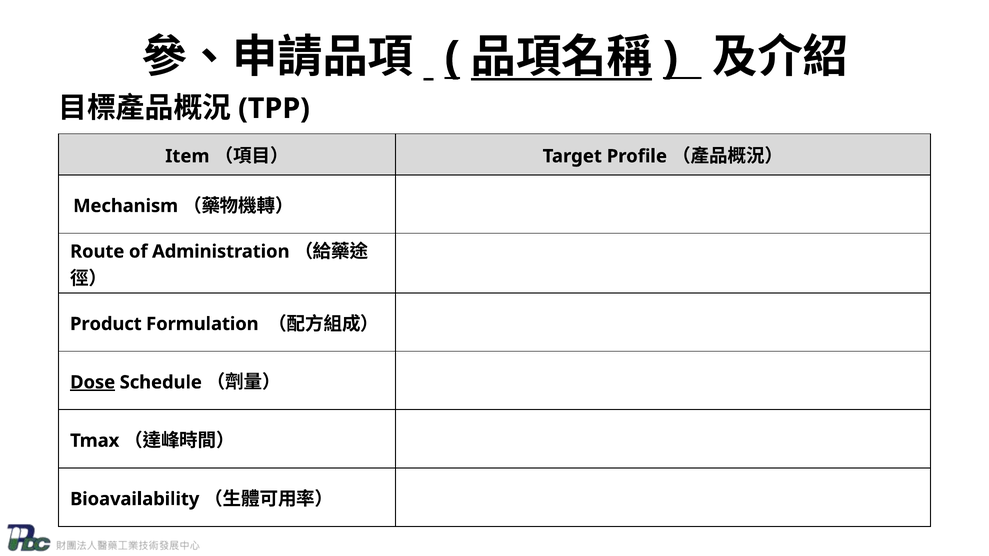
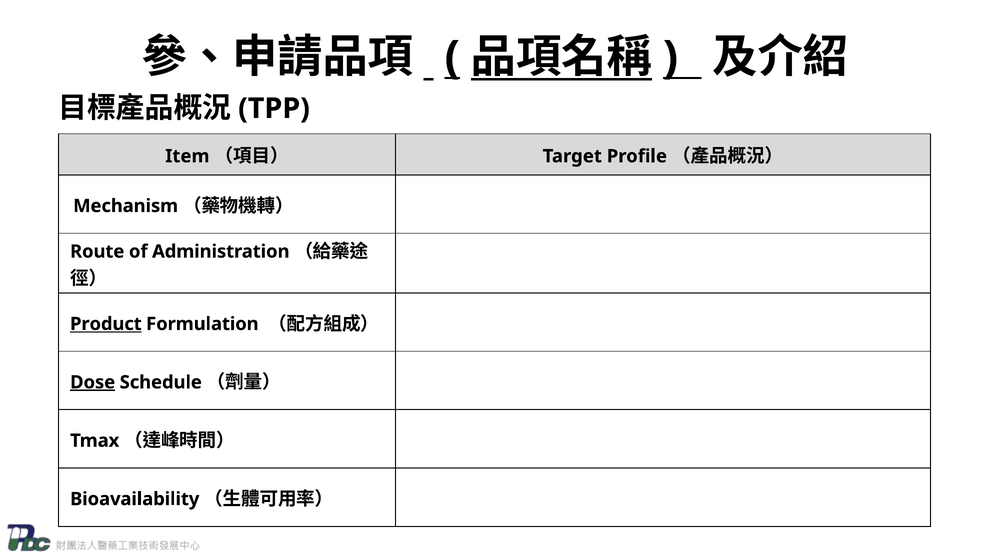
Product underline: none -> present
